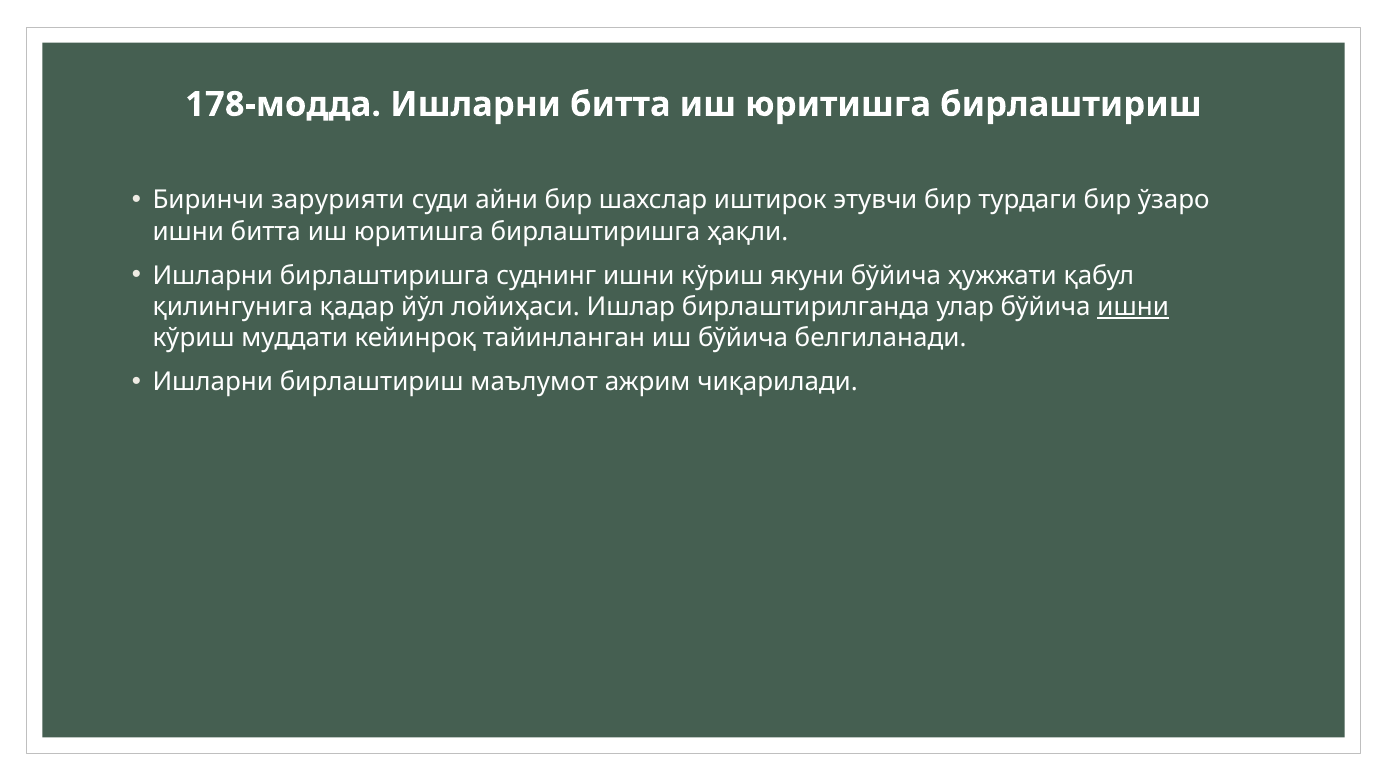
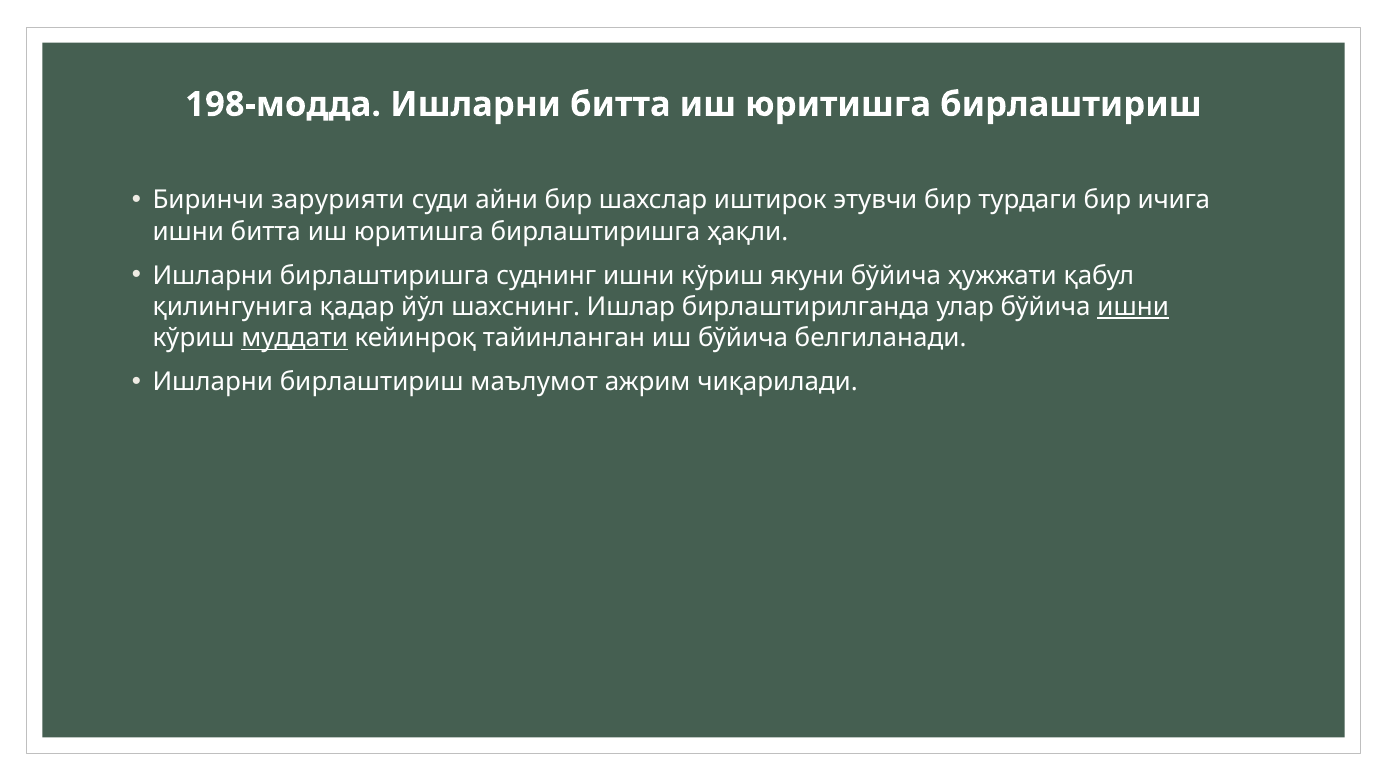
178-модда: 178-модда -> 198-модда
ўзаро: ўзаро -> ичига
лойиҳаси: лойиҳаси -> шахснинг
муддати underline: none -> present
